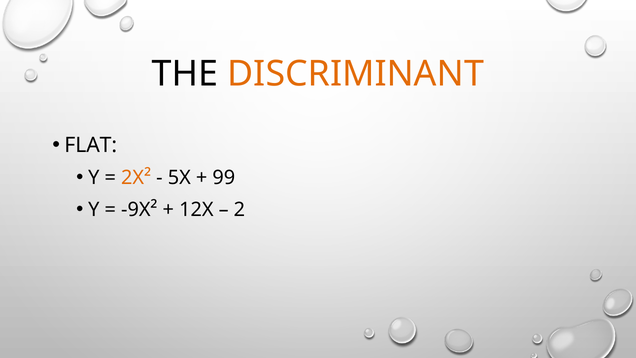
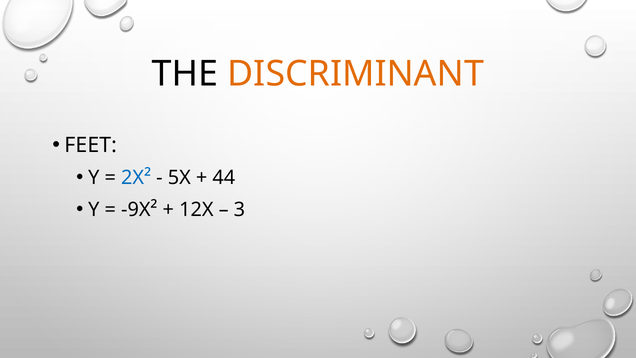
FLAT: FLAT -> FEET
2X² colour: orange -> blue
99: 99 -> 44
2: 2 -> 3
